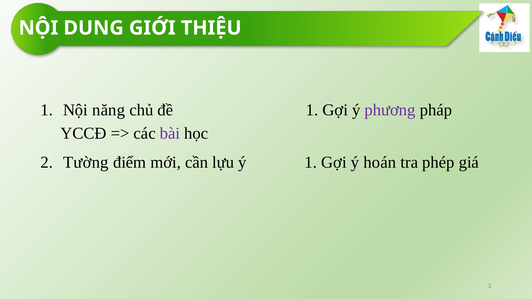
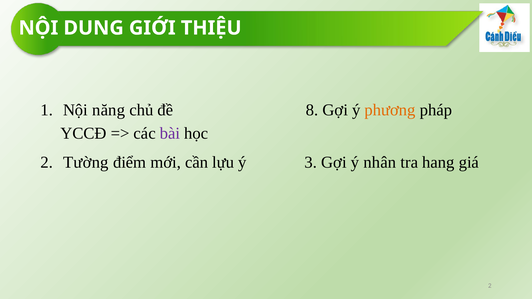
đề 1: 1 -> 8
phương colour: purple -> orange
ý 1: 1 -> 3
hoán: hoán -> nhân
phép: phép -> hang
